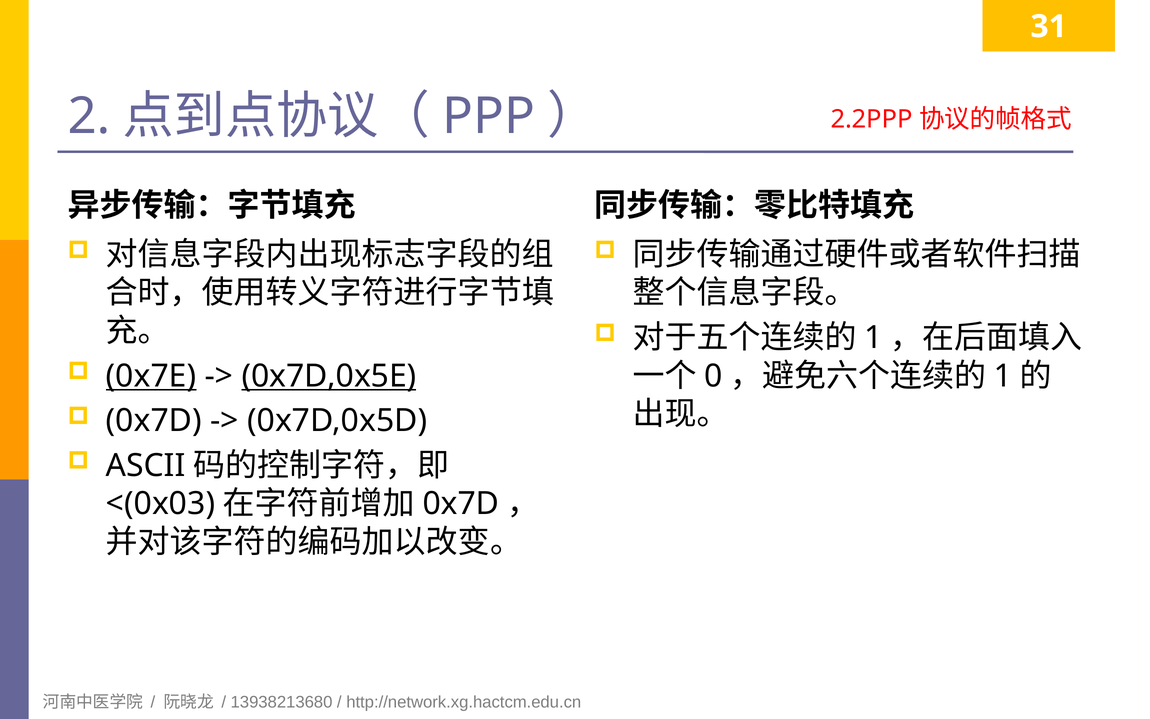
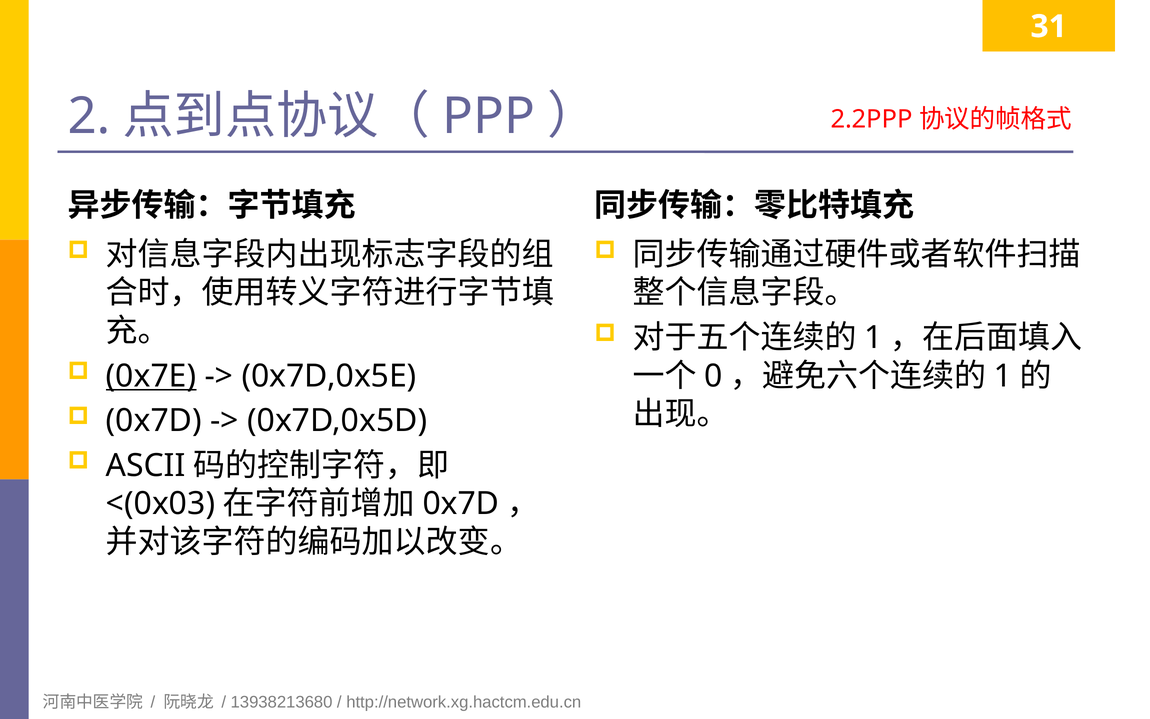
0x7D,0x5E underline: present -> none
